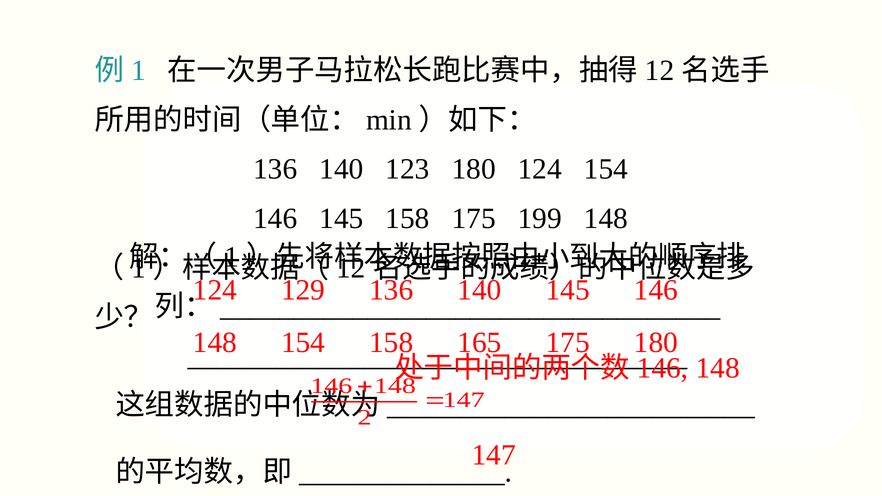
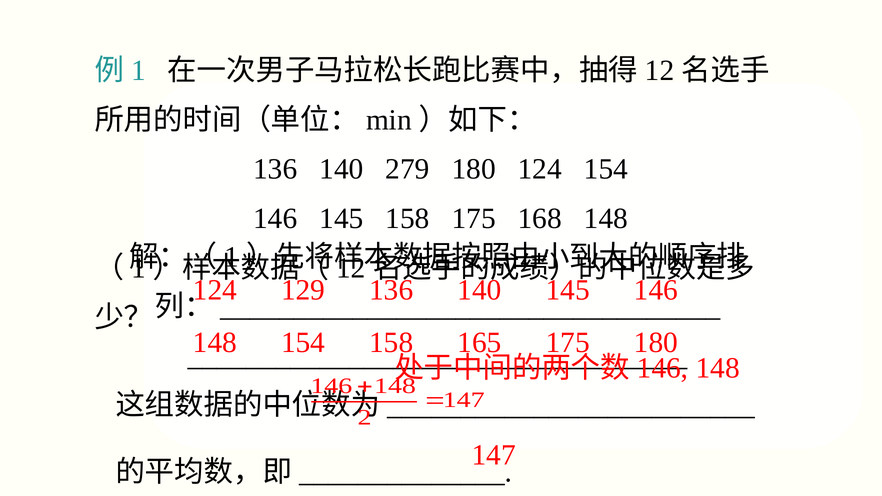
123: 123 -> 279
199: 199 -> 168
